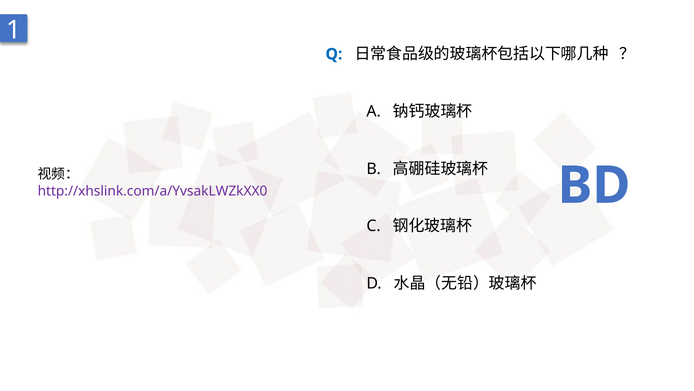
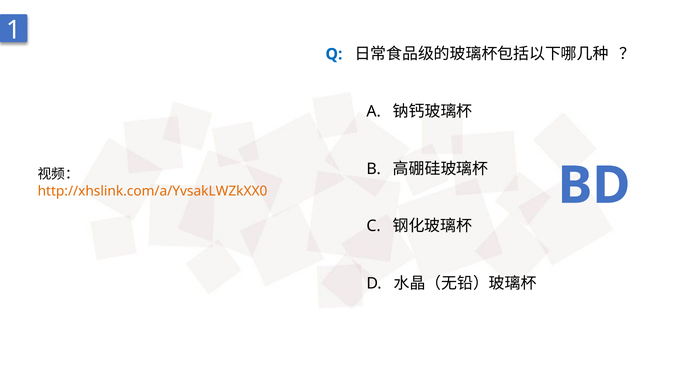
http://xhslink.com/a/YvsakLWZkXX0 colour: purple -> orange
